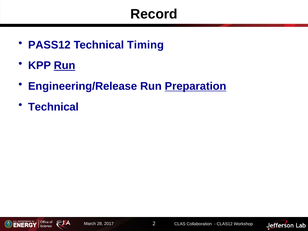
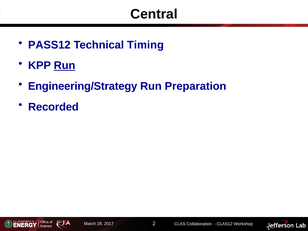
Record: Record -> Central
Engineering/Release: Engineering/Release -> Engineering/Strategy
Preparation underline: present -> none
Technical at (53, 107): Technical -> Recorded
